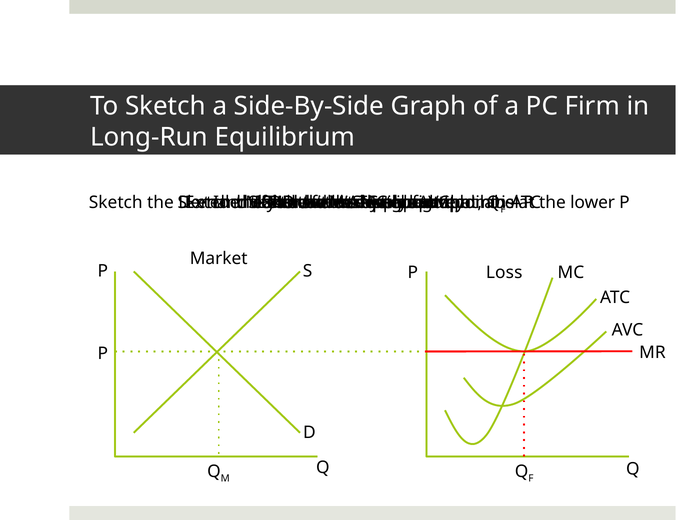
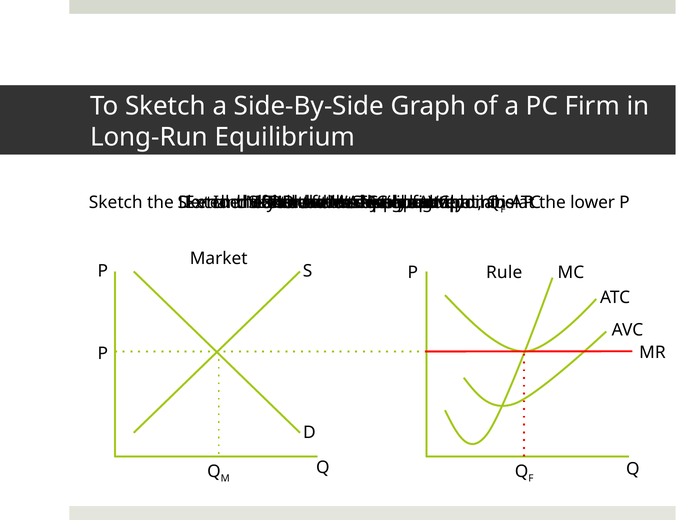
Loss: Loss -> Rule
